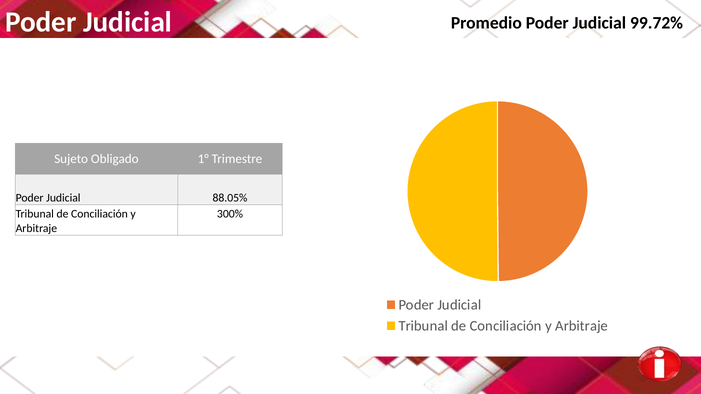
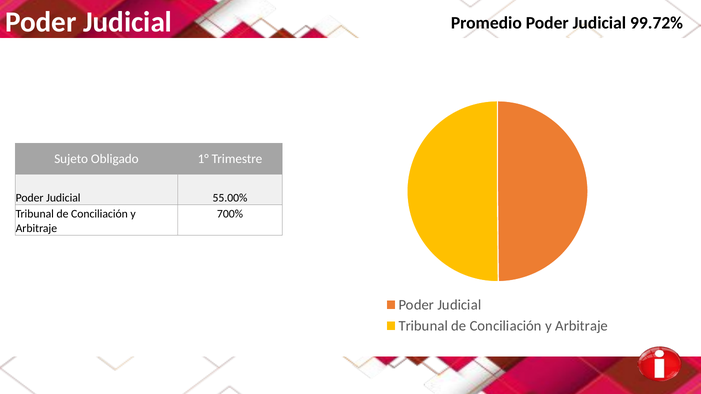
88.05%: 88.05% -> 55.00%
300%: 300% -> 700%
